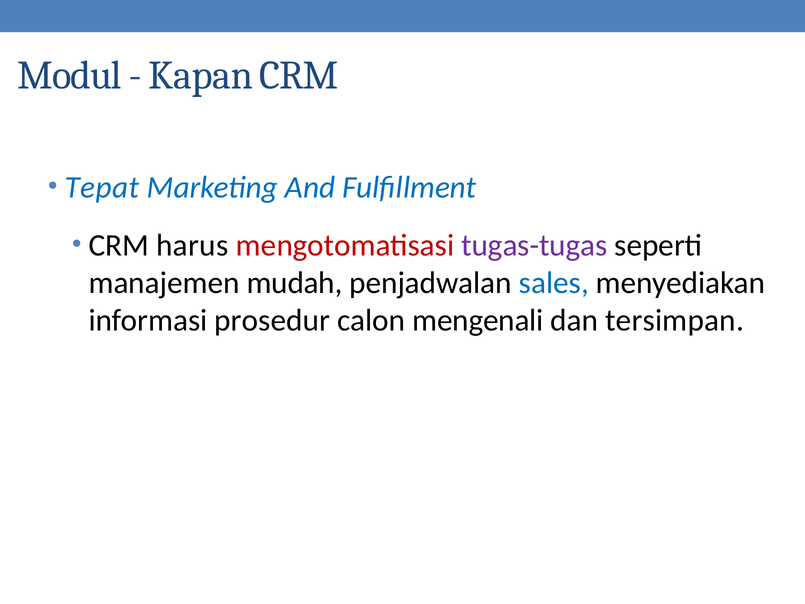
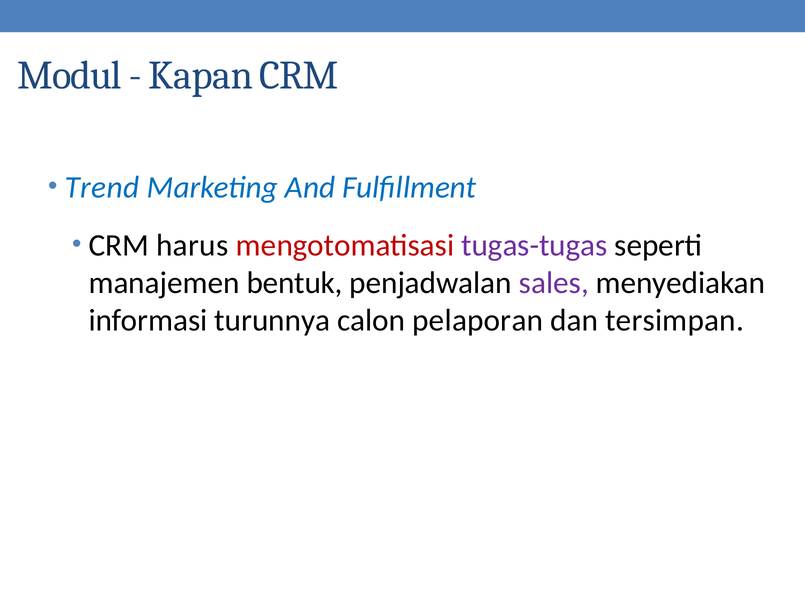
Tepat: Tepat -> Trend
mudah: mudah -> bentuk
sales colour: blue -> purple
prosedur: prosedur -> turunnya
mengenali: mengenali -> pelaporan
